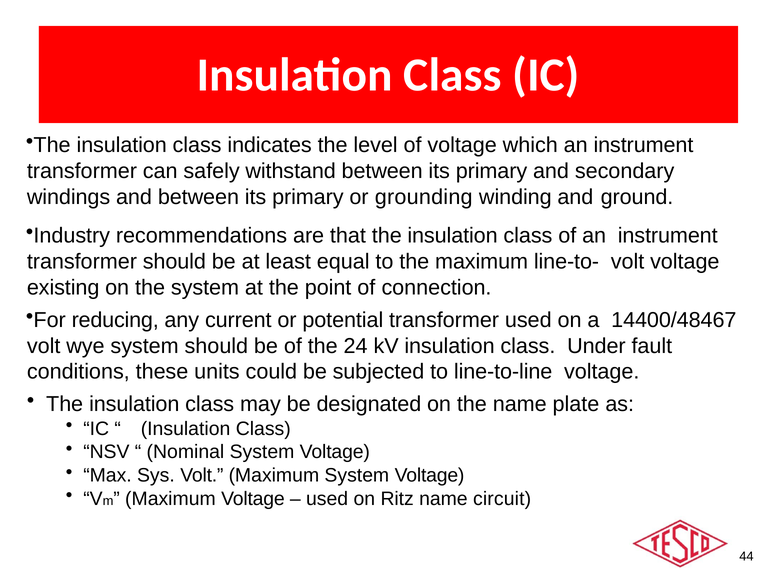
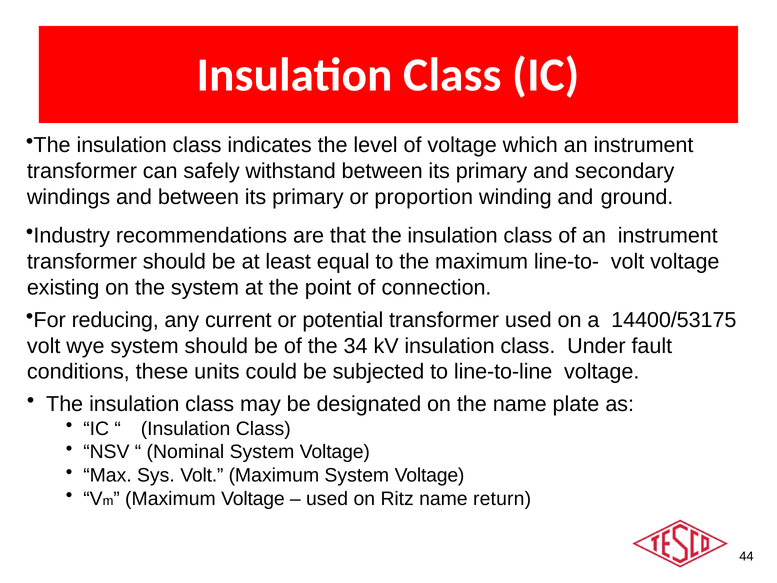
grounding: grounding -> proportion
14400/48467: 14400/48467 -> 14400/53175
24: 24 -> 34
circuit: circuit -> return
